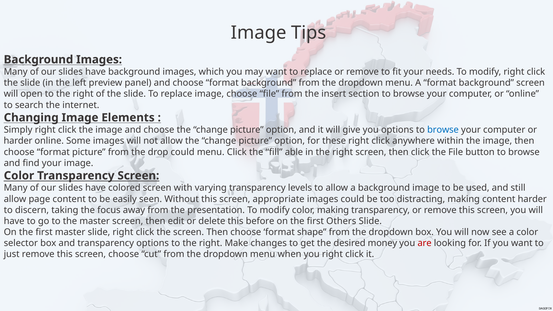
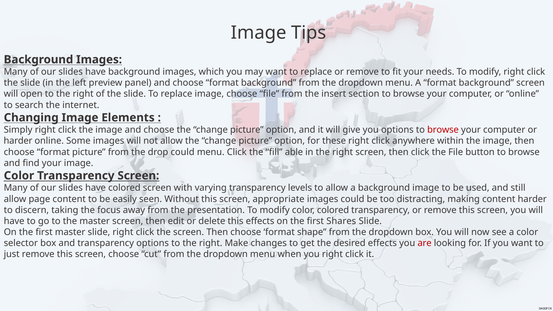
browse at (443, 130) colour: blue -> red
color making: making -> colored
this before: before -> effects
Others: Others -> Shares
desired money: money -> effects
